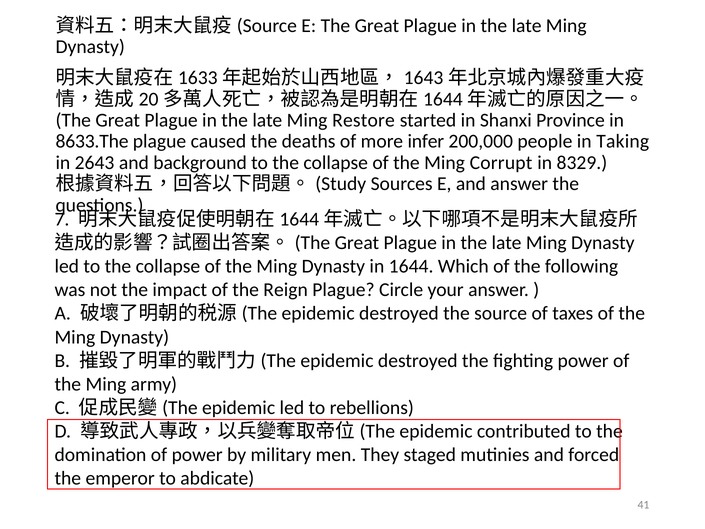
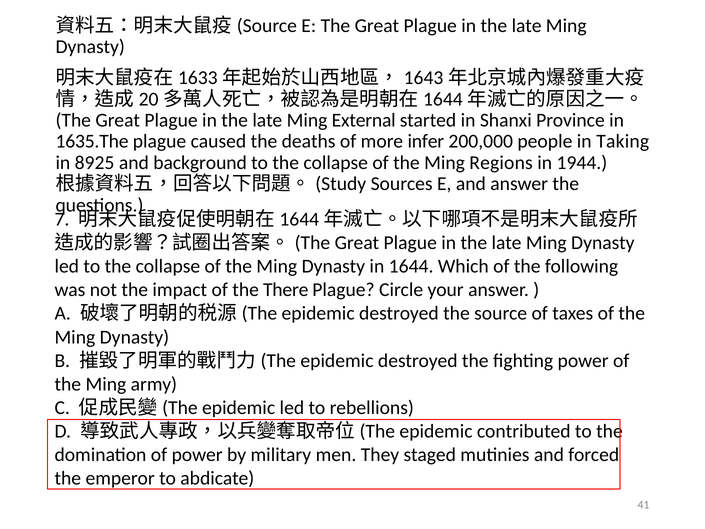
Restore: Restore -> External
8633.The: 8633.The -> 1635.The
2643: 2643 -> 8925
Corrupt: Corrupt -> Regions
8329: 8329 -> 1944
Reign: Reign -> There
